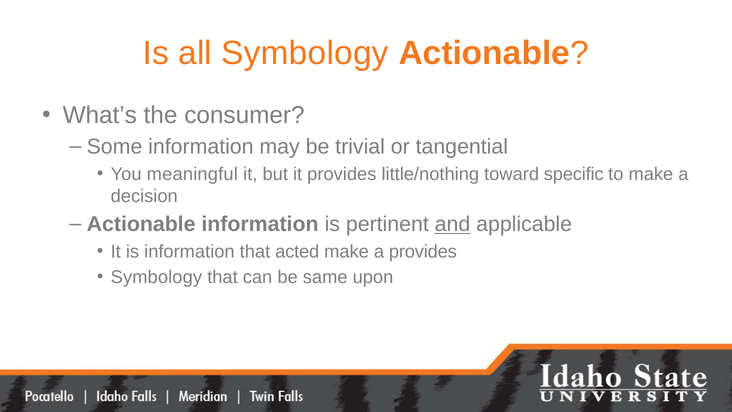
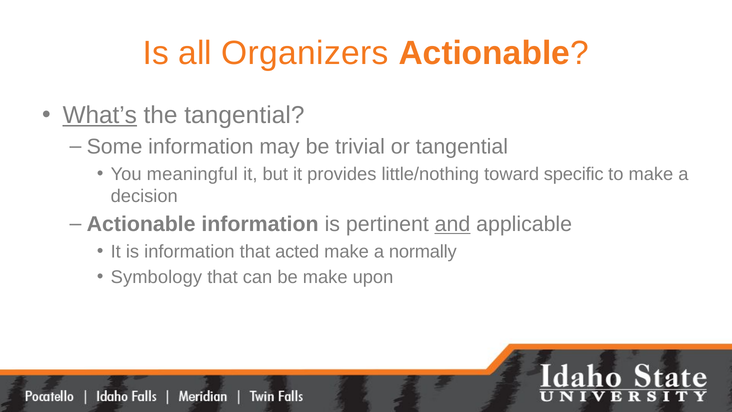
all Symbology: Symbology -> Organizers
What’s underline: none -> present
the consumer: consumer -> tangential
a provides: provides -> normally
be same: same -> make
